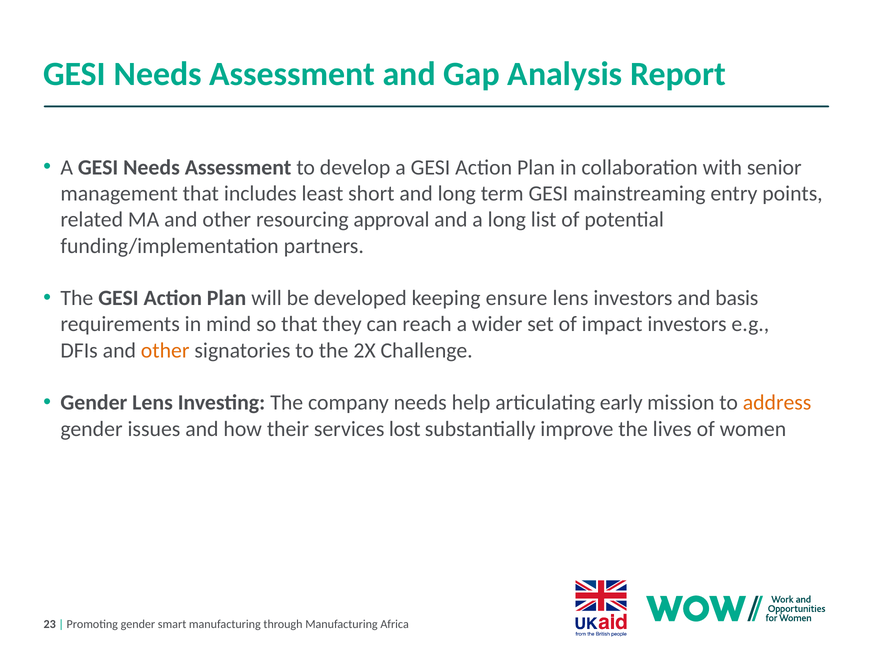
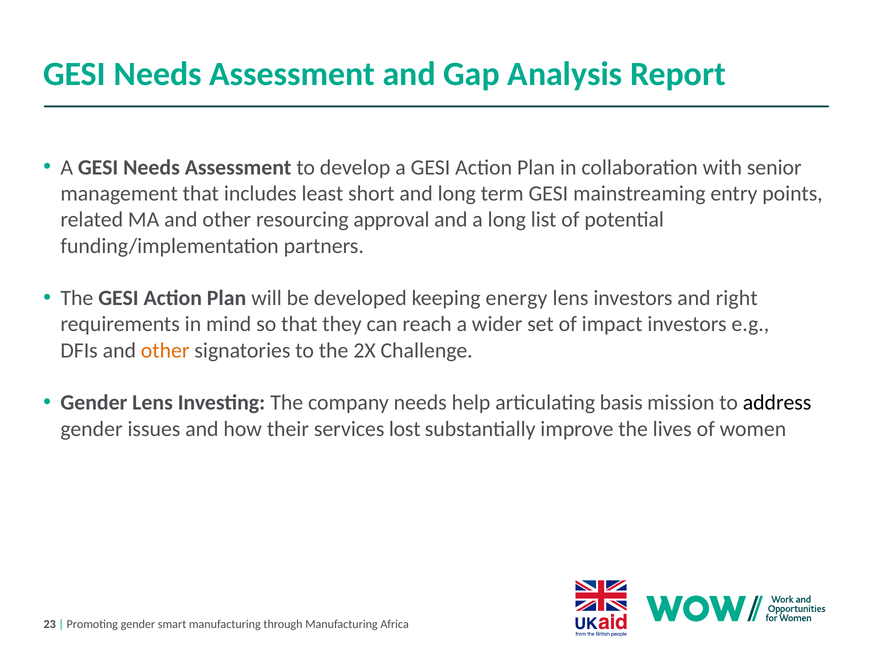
ensure: ensure -> energy
basis: basis -> right
early: early -> basis
address colour: orange -> black
